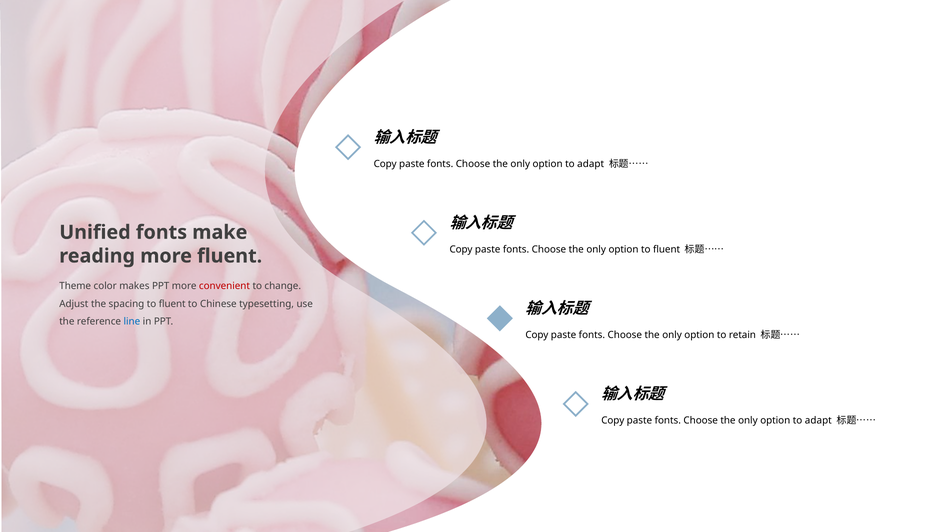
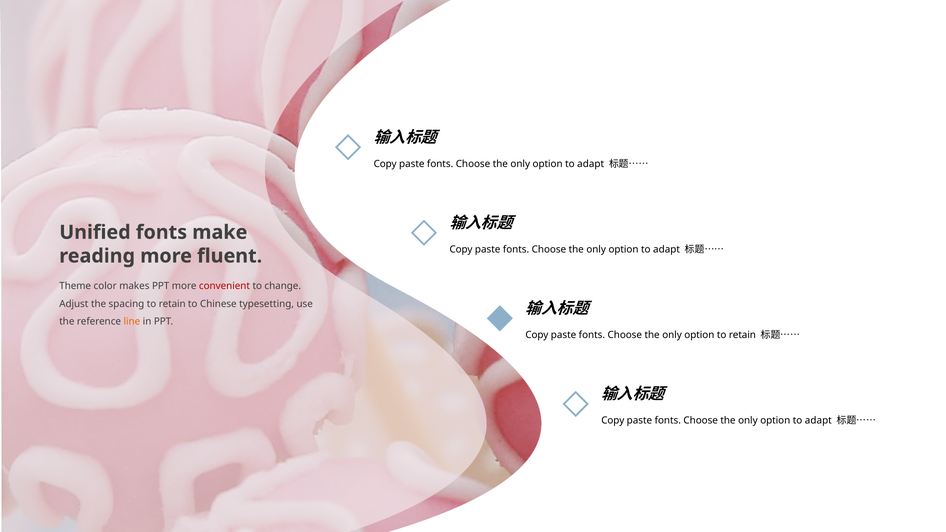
fluent at (667, 250): fluent -> adapt
spacing to fluent: fluent -> retain
line colour: blue -> orange
